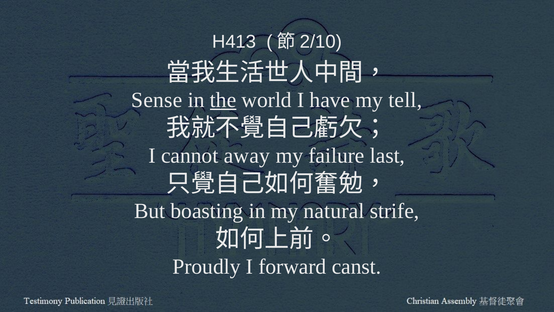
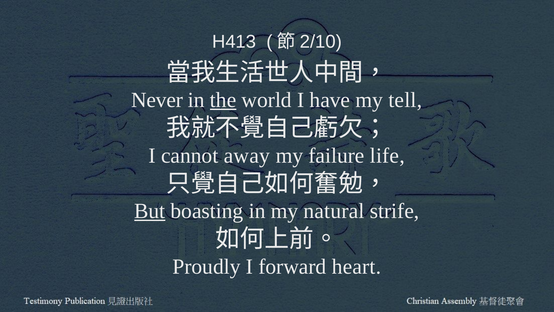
Sense: Sense -> Never
last: last -> life
But underline: none -> present
canst: canst -> heart
